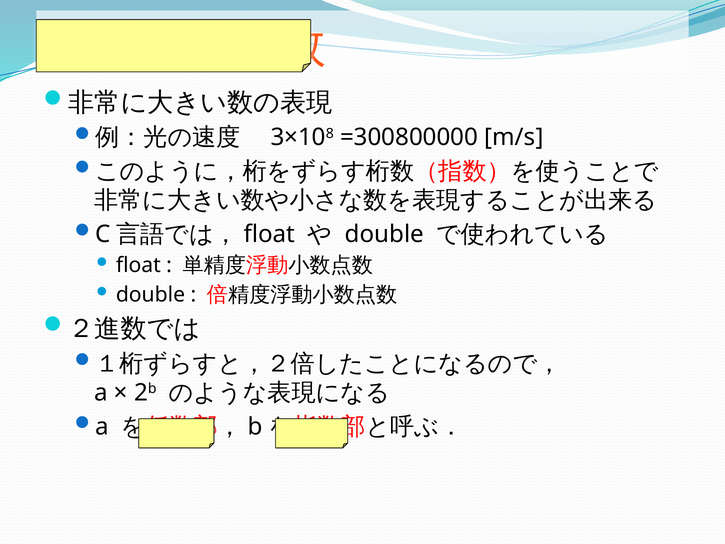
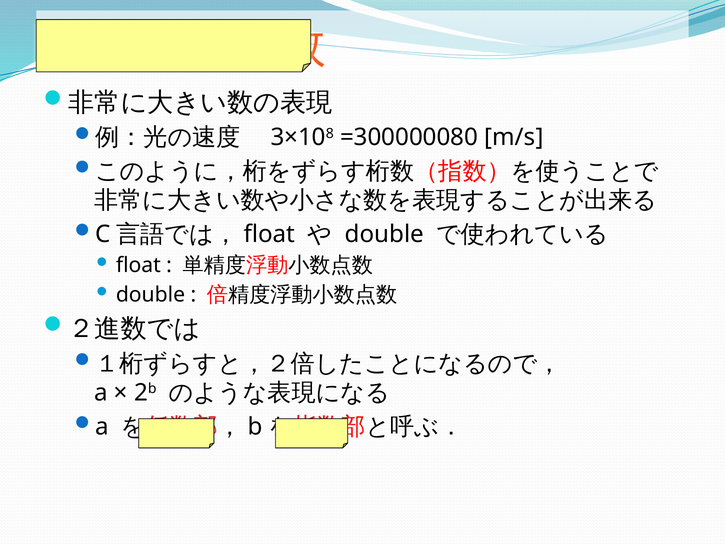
=300800000: =300800000 -> =300000080
